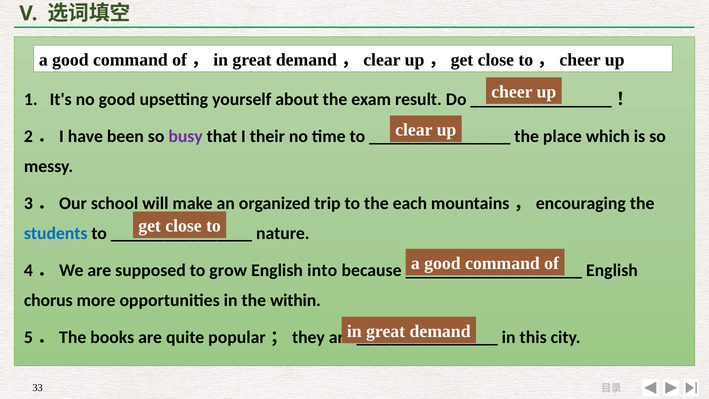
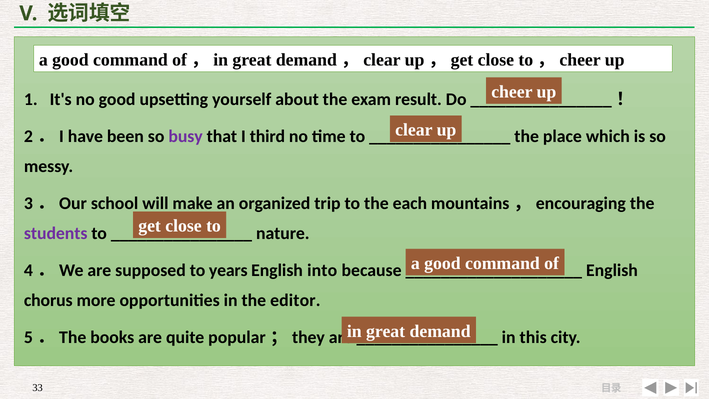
their: their -> third
students colour: blue -> purple
grow: grow -> years
within: within -> editor
